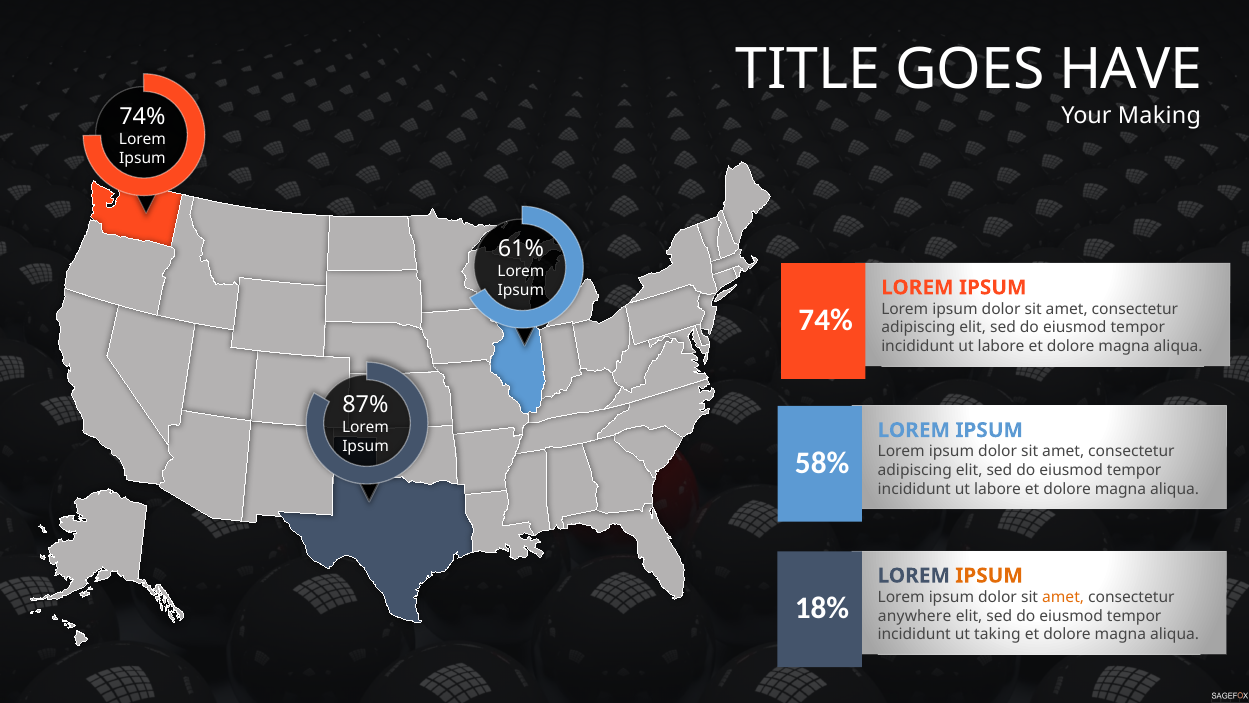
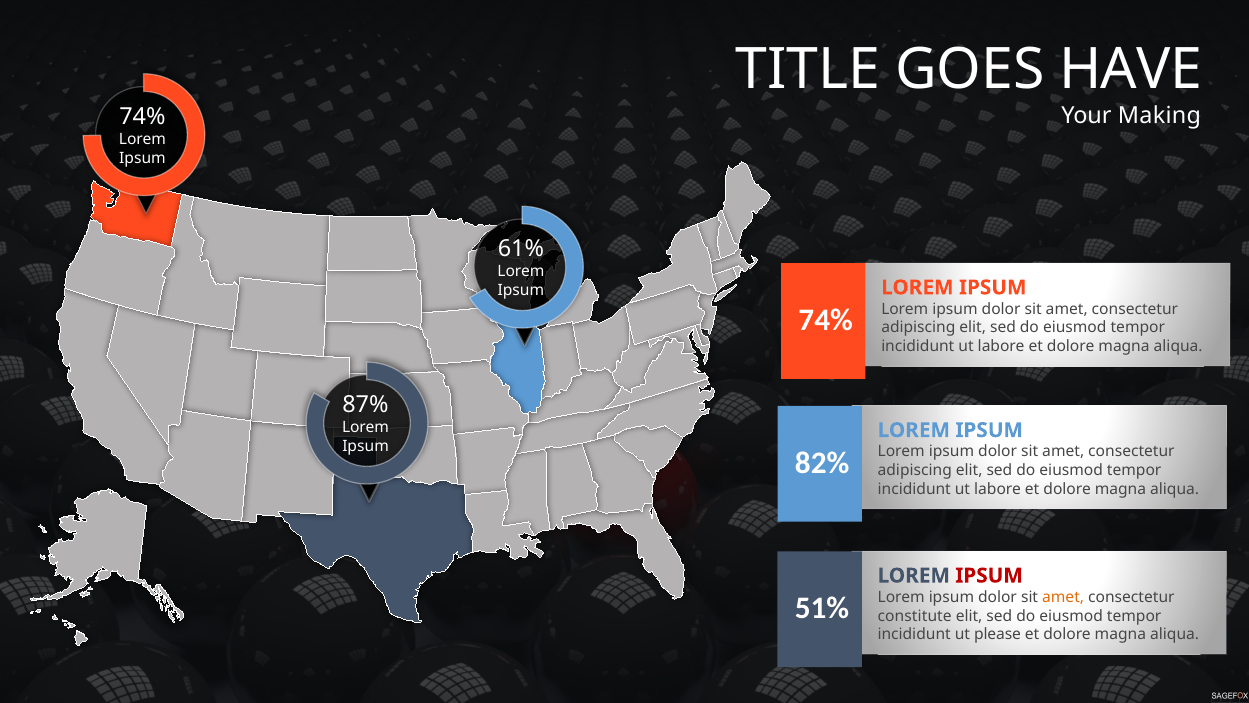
58%: 58% -> 82%
IPSUM at (989, 575) colour: orange -> red
18%: 18% -> 51%
anywhere: anywhere -> constitute
taking: taking -> please
